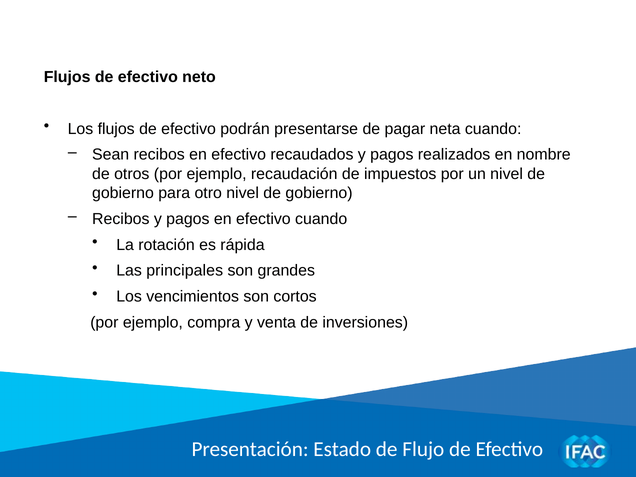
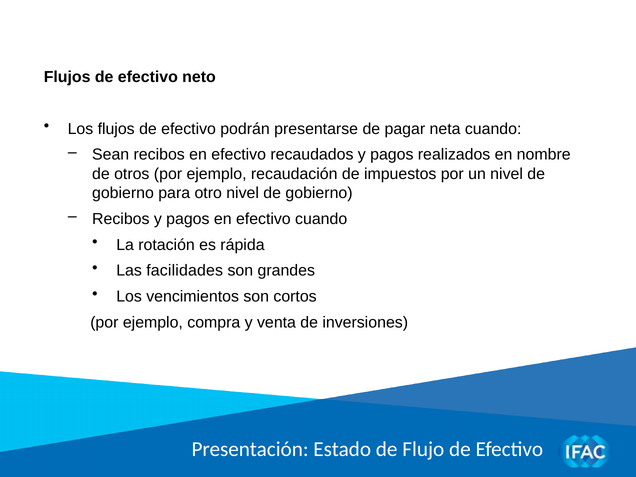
principales: principales -> facilidades
